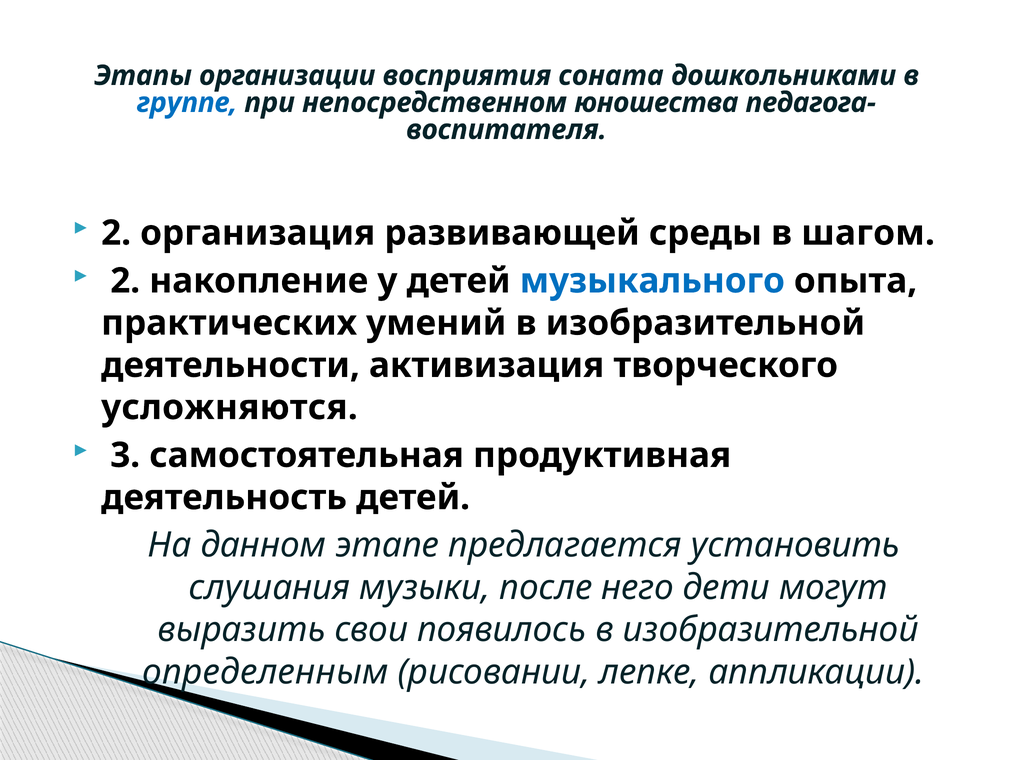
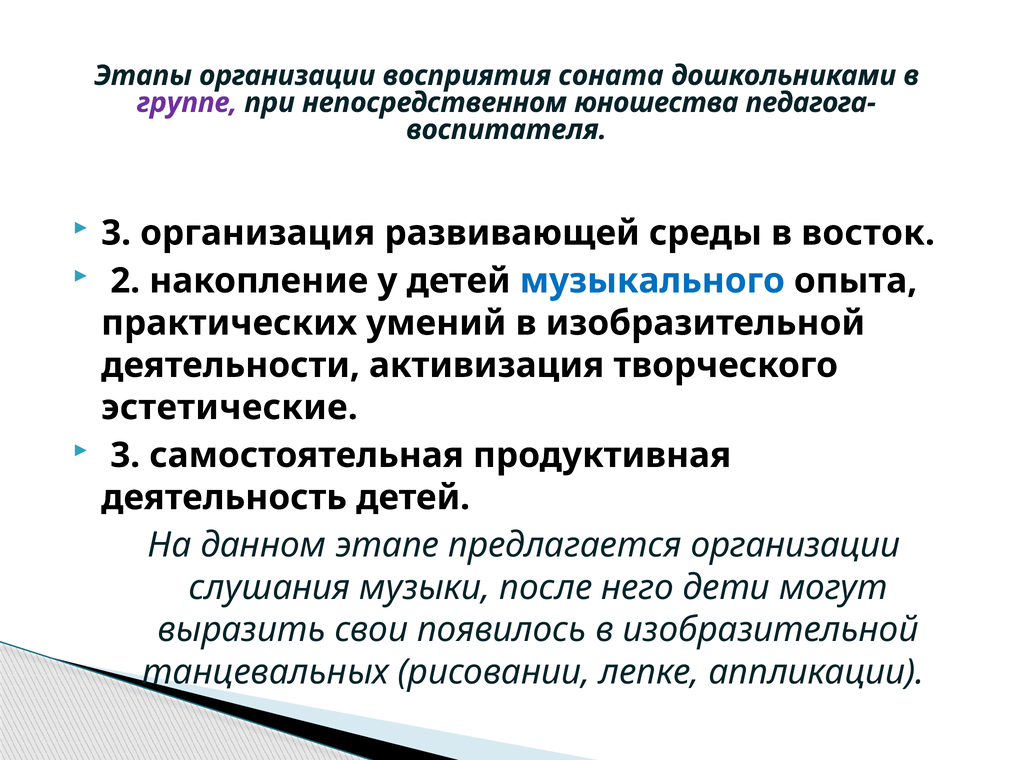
группе colour: blue -> purple
2 at (116, 233): 2 -> 3
шагом: шагом -> восток
усложняются: усложняются -> эстетические
предлагается установить: установить -> организации
определенным: определенным -> танцевальных
